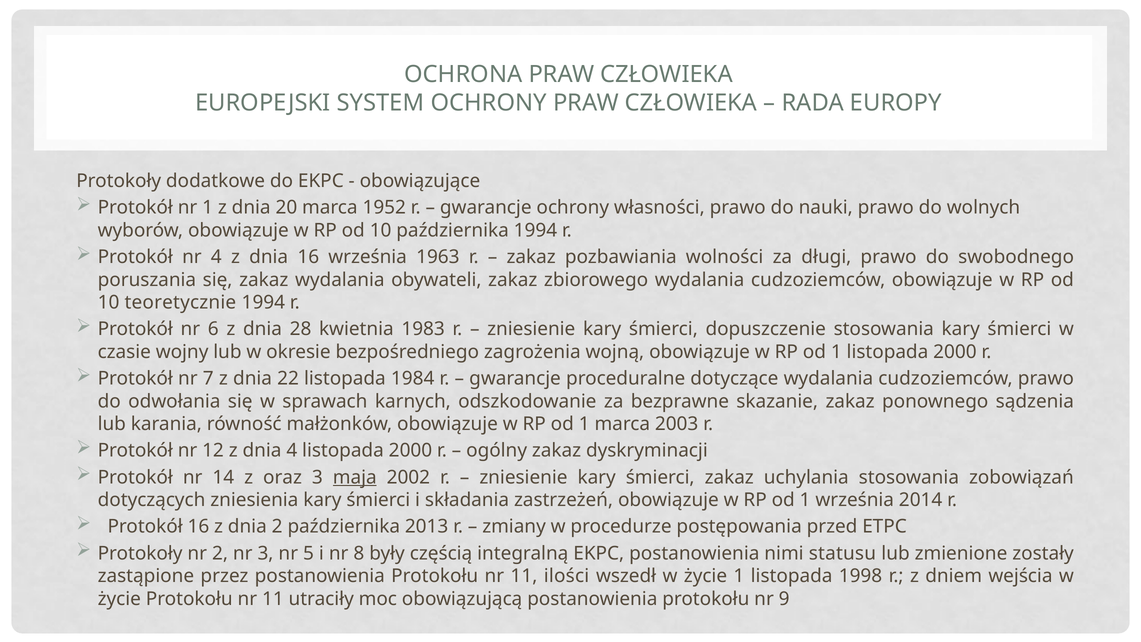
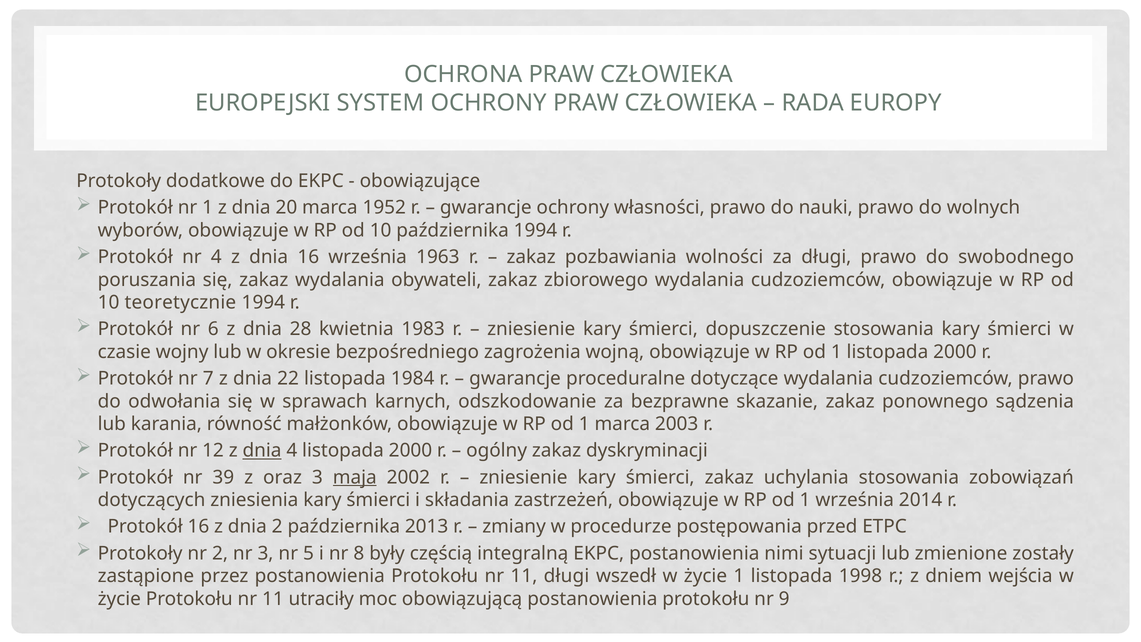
dnia at (262, 451) underline: none -> present
14: 14 -> 39
statusu: statusu -> sytuacji
11 ilości: ilości -> długi
